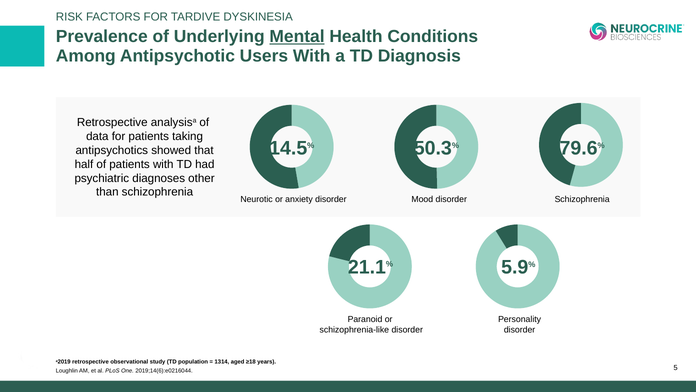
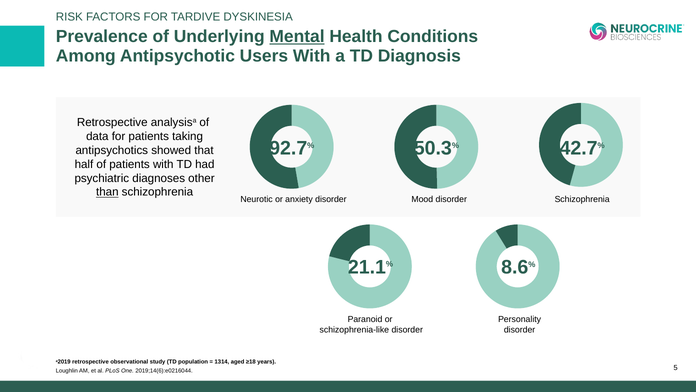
14.5: 14.5 -> 92.7
79.6: 79.6 -> 42.7
than underline: none -> present
5.9: 5.9 -> 8.6
